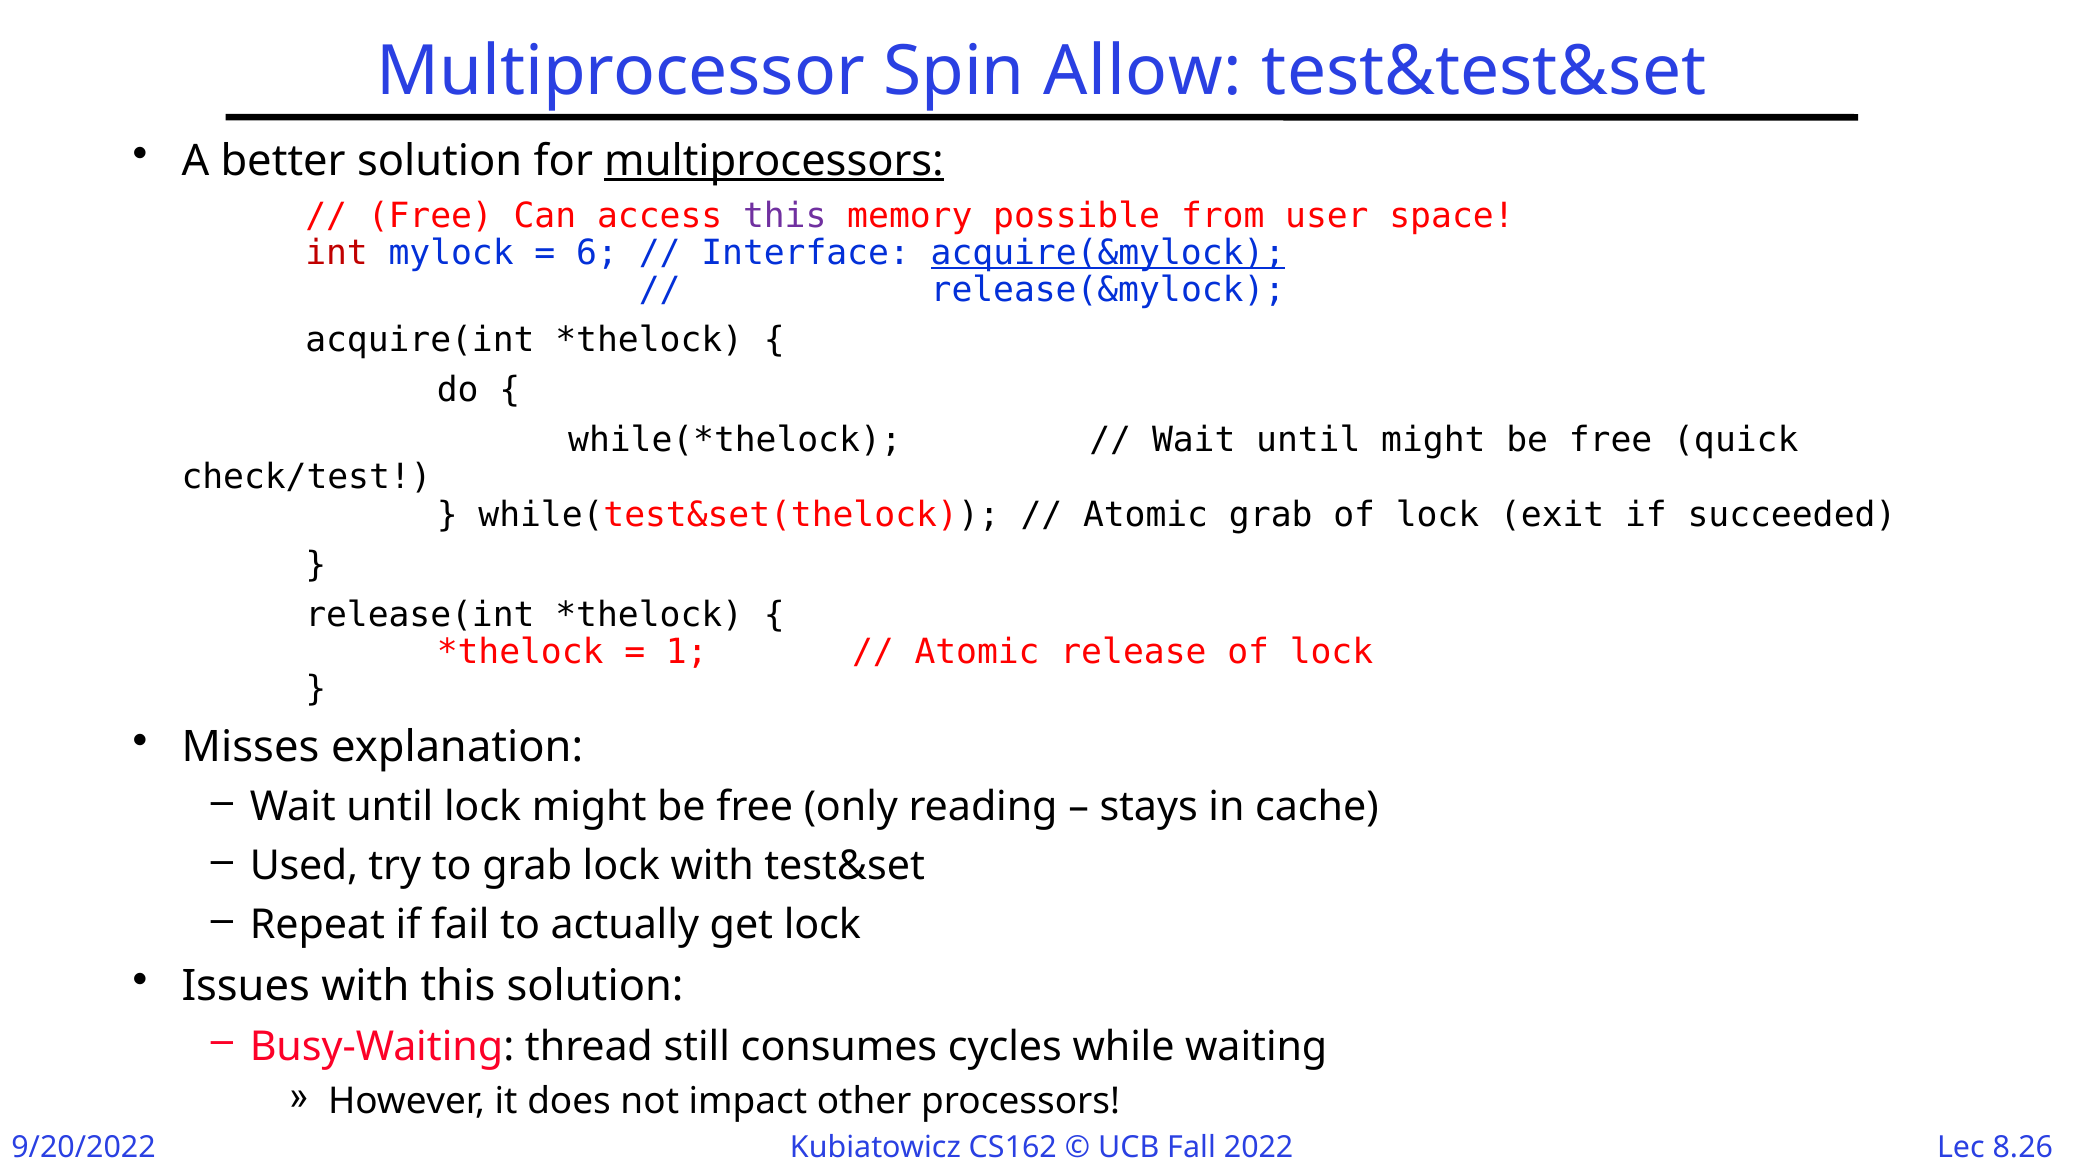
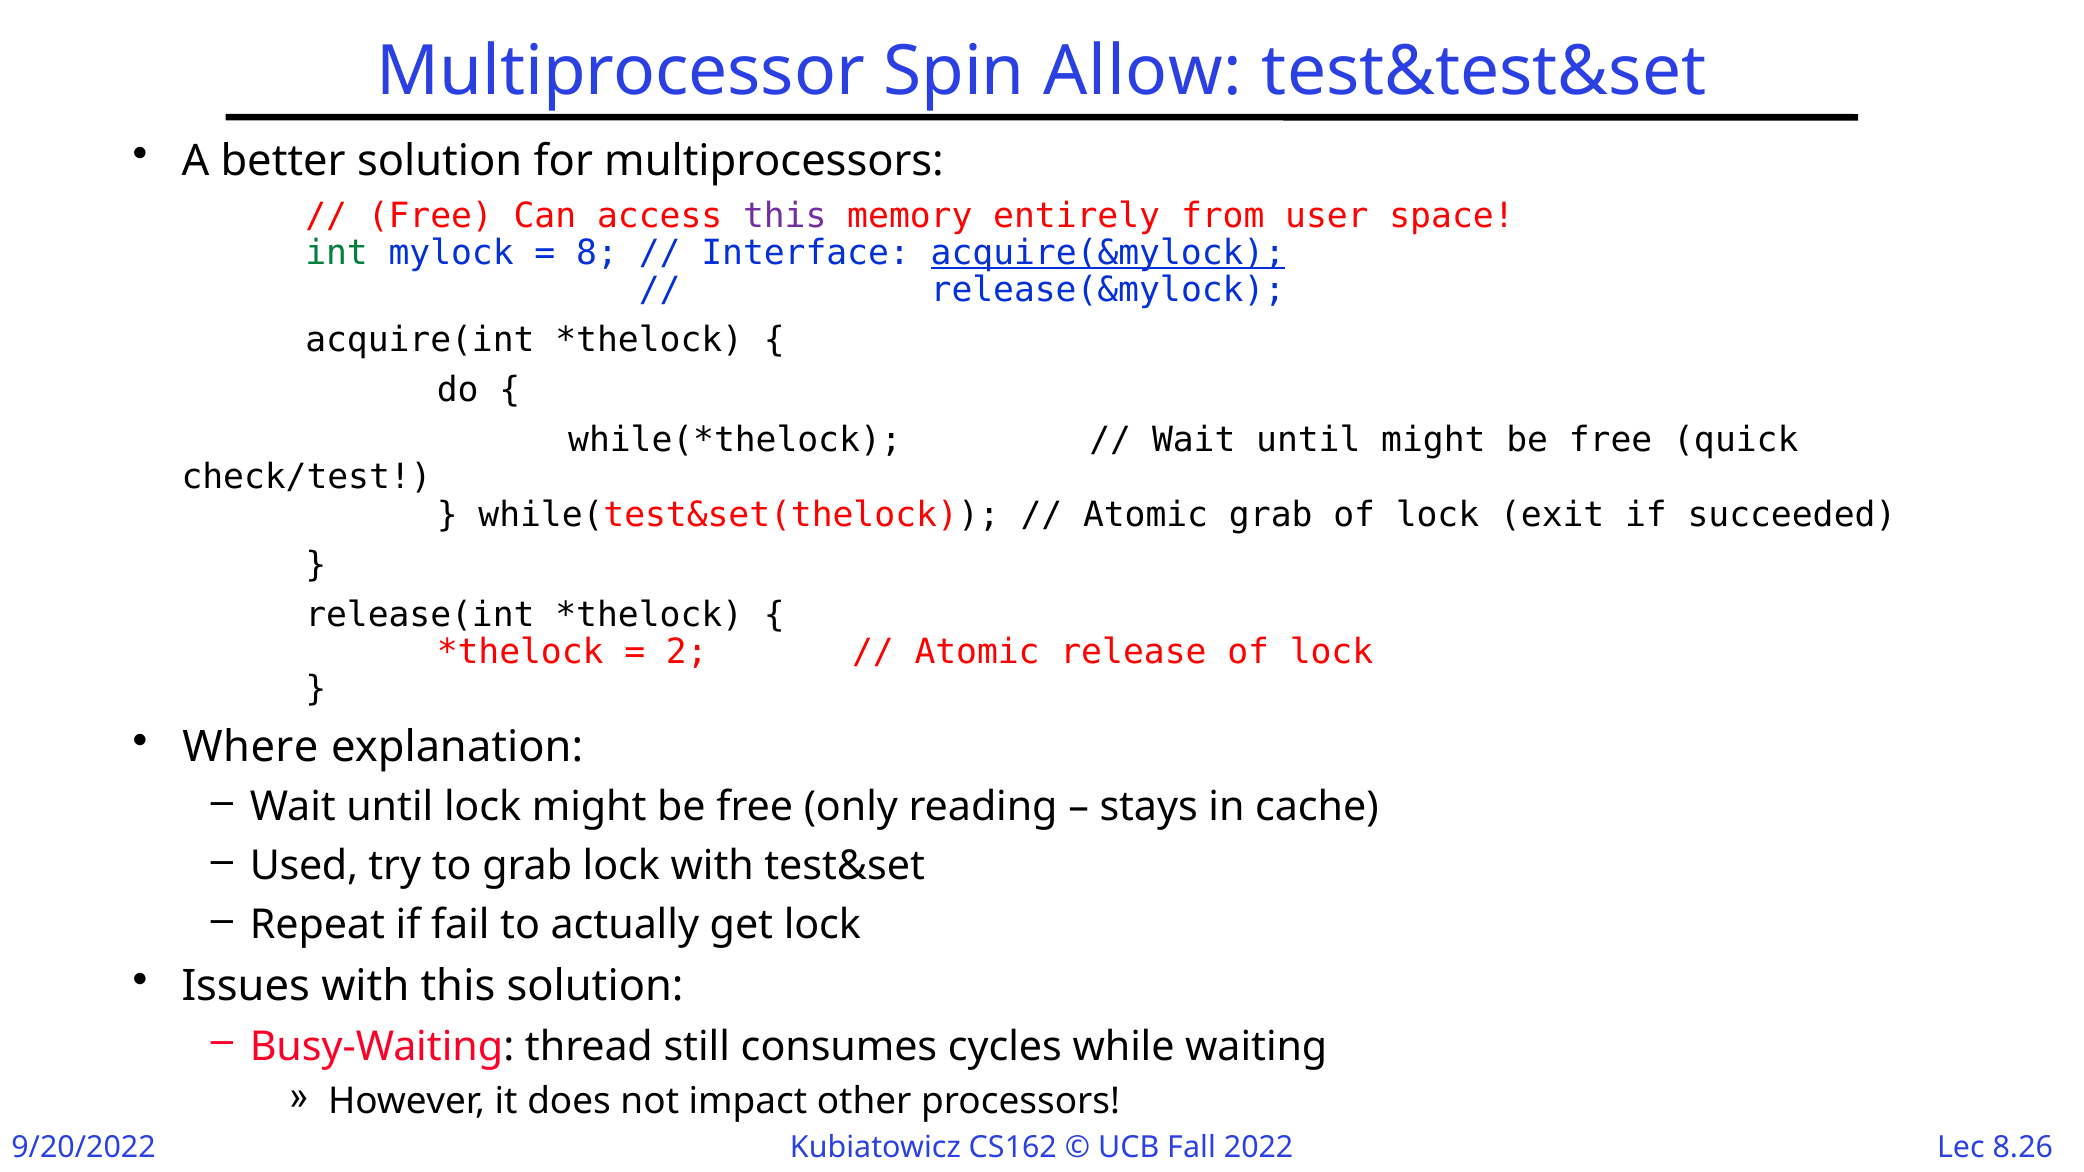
multiprocessors underline: present -> none
possible: possible -> entirely
int colour: red -> green
6: 6 -> 8
1: 1 -> 2
Misses: Misses -> Where
